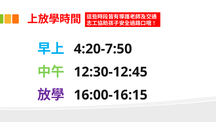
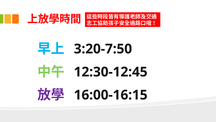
4:20-7:50: 4:20-7:50 -> 3:20-7:50
